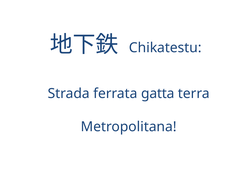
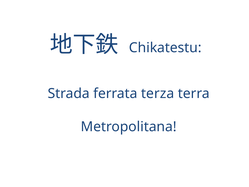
gatta: gatta -> terza
